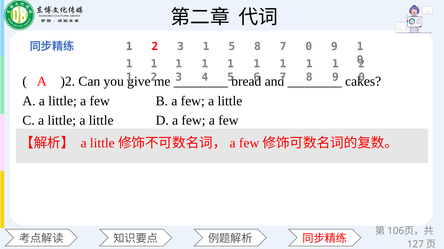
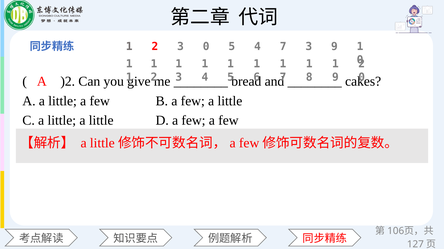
2 3 1: 1 -> 0
5 8: 8 -> 4
7 0: 0 -> 3
